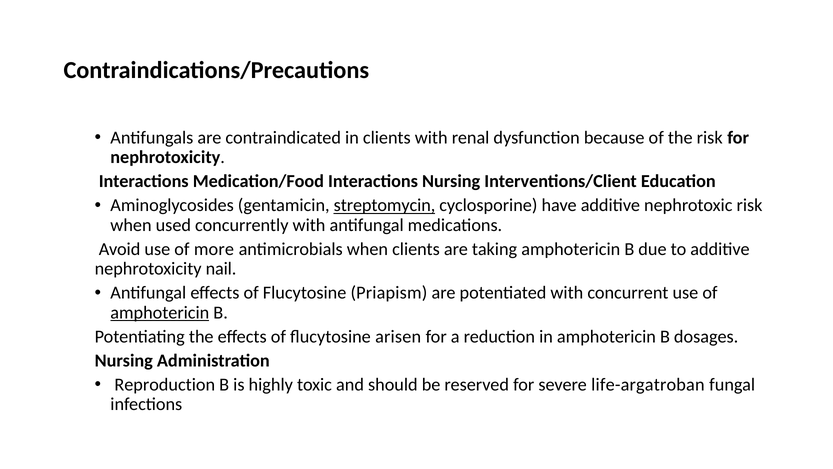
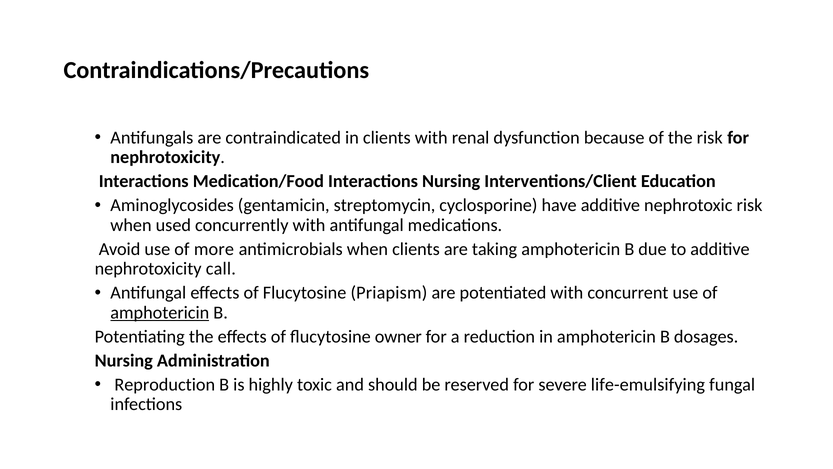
streptomycin underline: present -> none
nail: nail -> call
arisen: arisen -> owner
life-argatroban: life-argatroban -> life-emulsifying
